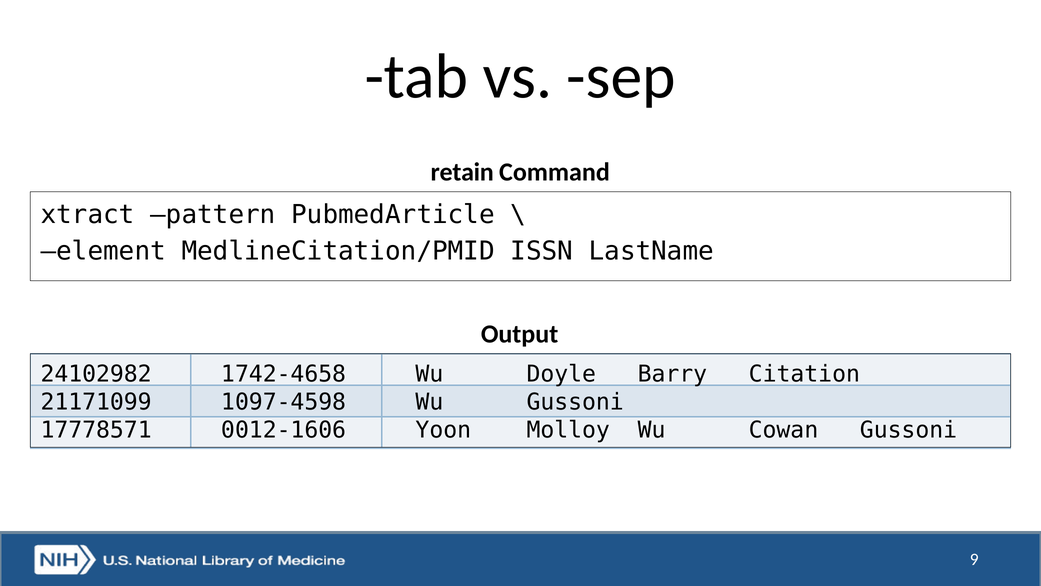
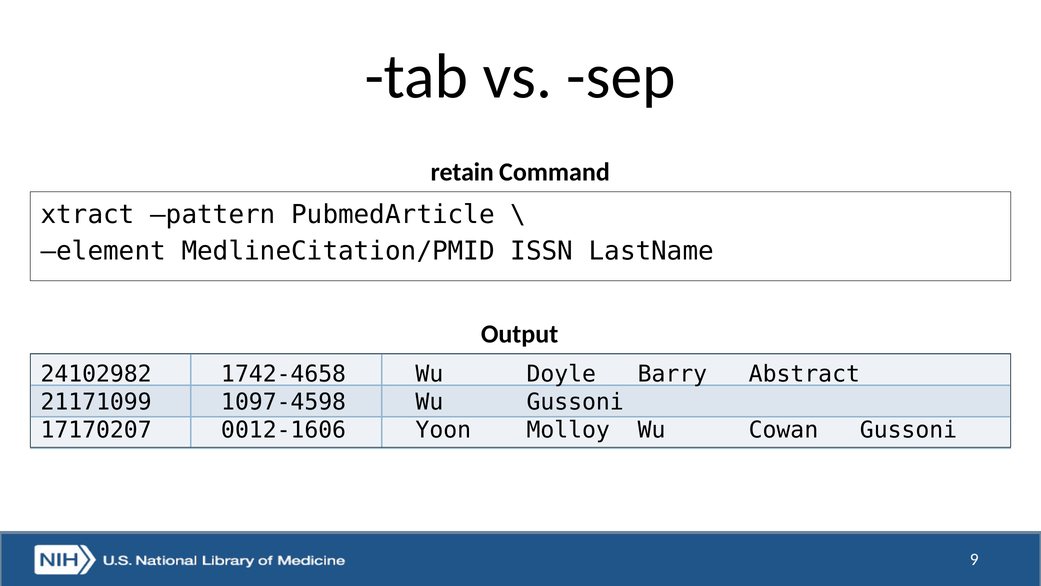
Citation: Citation -> Abstract
17778571: 17778571 -> 17170207
